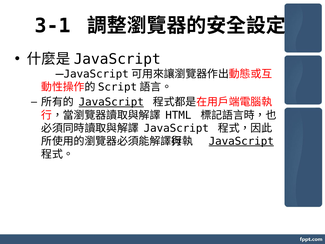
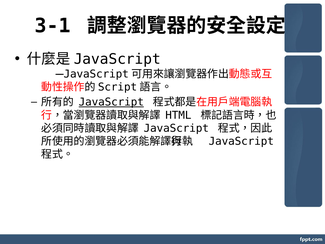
JavaScript at (241, 141) underline: present -> none
